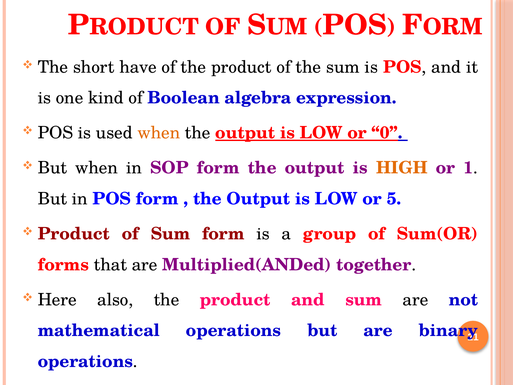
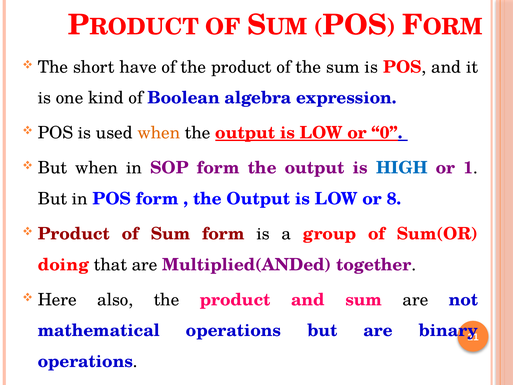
HIGH colour: orange -> blue
5: 5 -> 8
forms: forms -> doing
